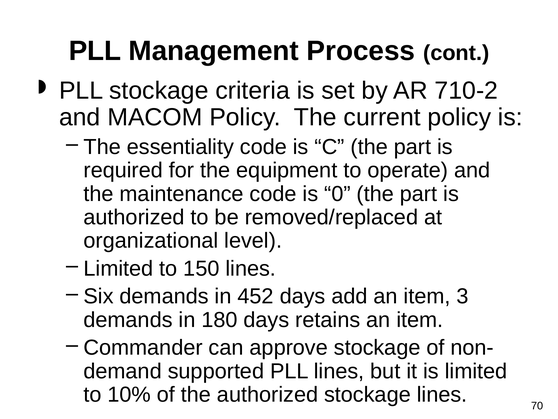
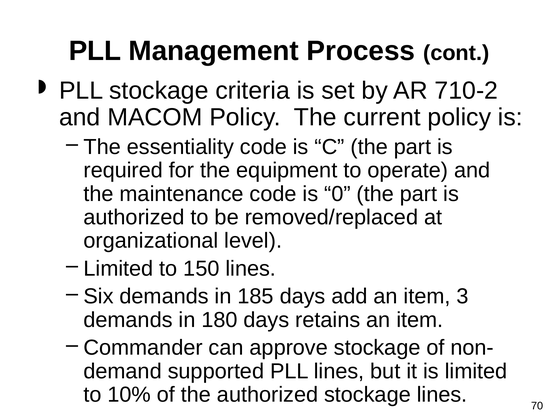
452: 452 -> 185
